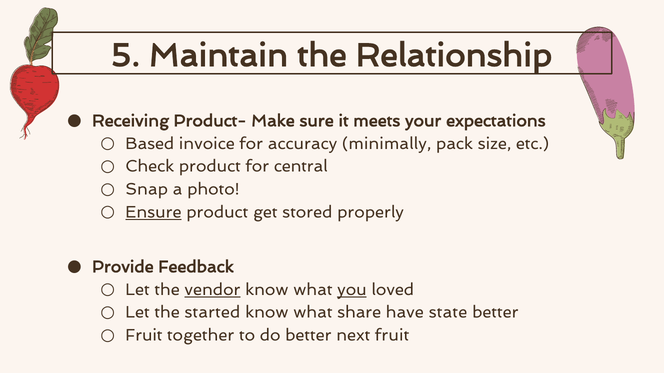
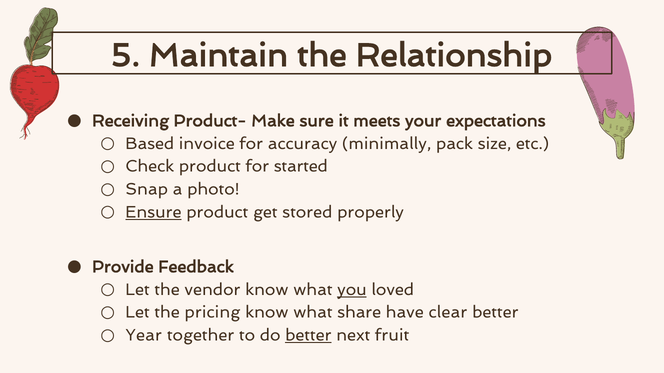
central: central -> started
vendor underline: present -> none
started: started -> pricing
state: state -> clear
Fruit at (144, 336): Fruit -> Year
better at (308, 336) underline: none -> present
